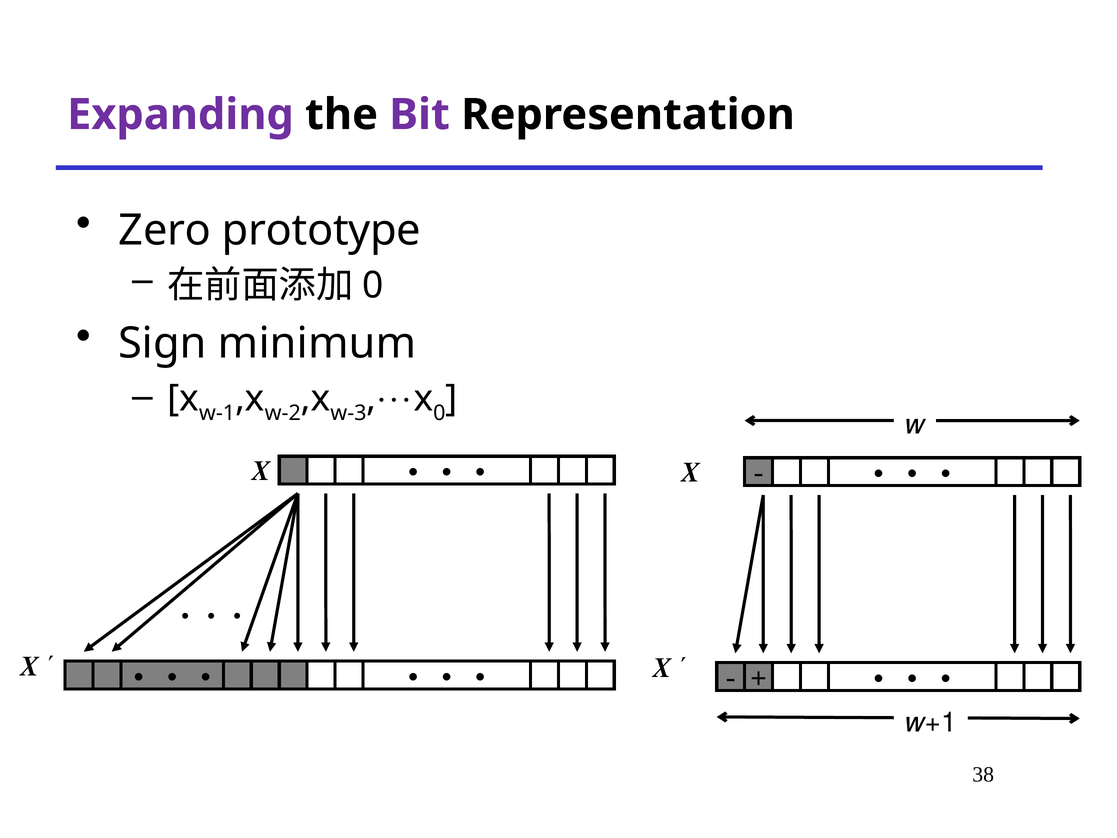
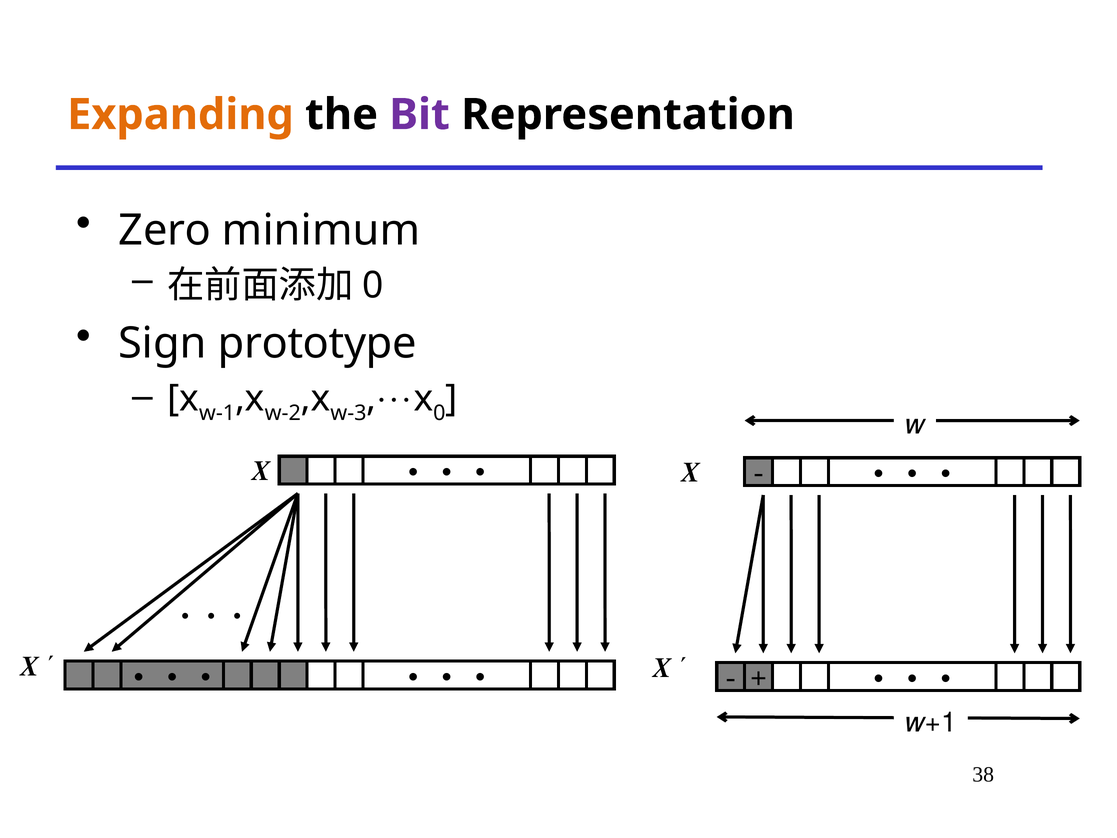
Expanding colour: purple -> orange
prototype: prototype -> minimum
minimum: minimum -> prototype
